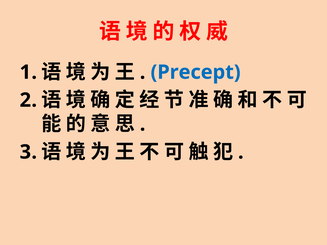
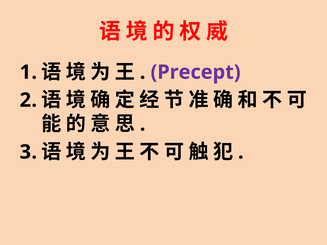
Precept colour: blue -> purple
